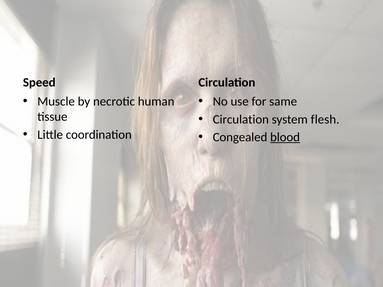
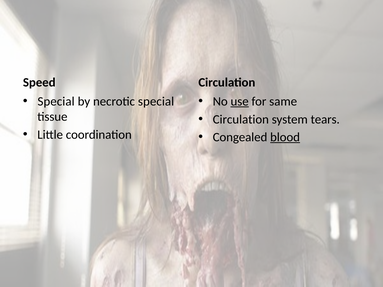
Muscle at (56, 102): Muscle -> Special
necrotic human: human -> special
use underline: none -> present
flesh: flesh -> tears
